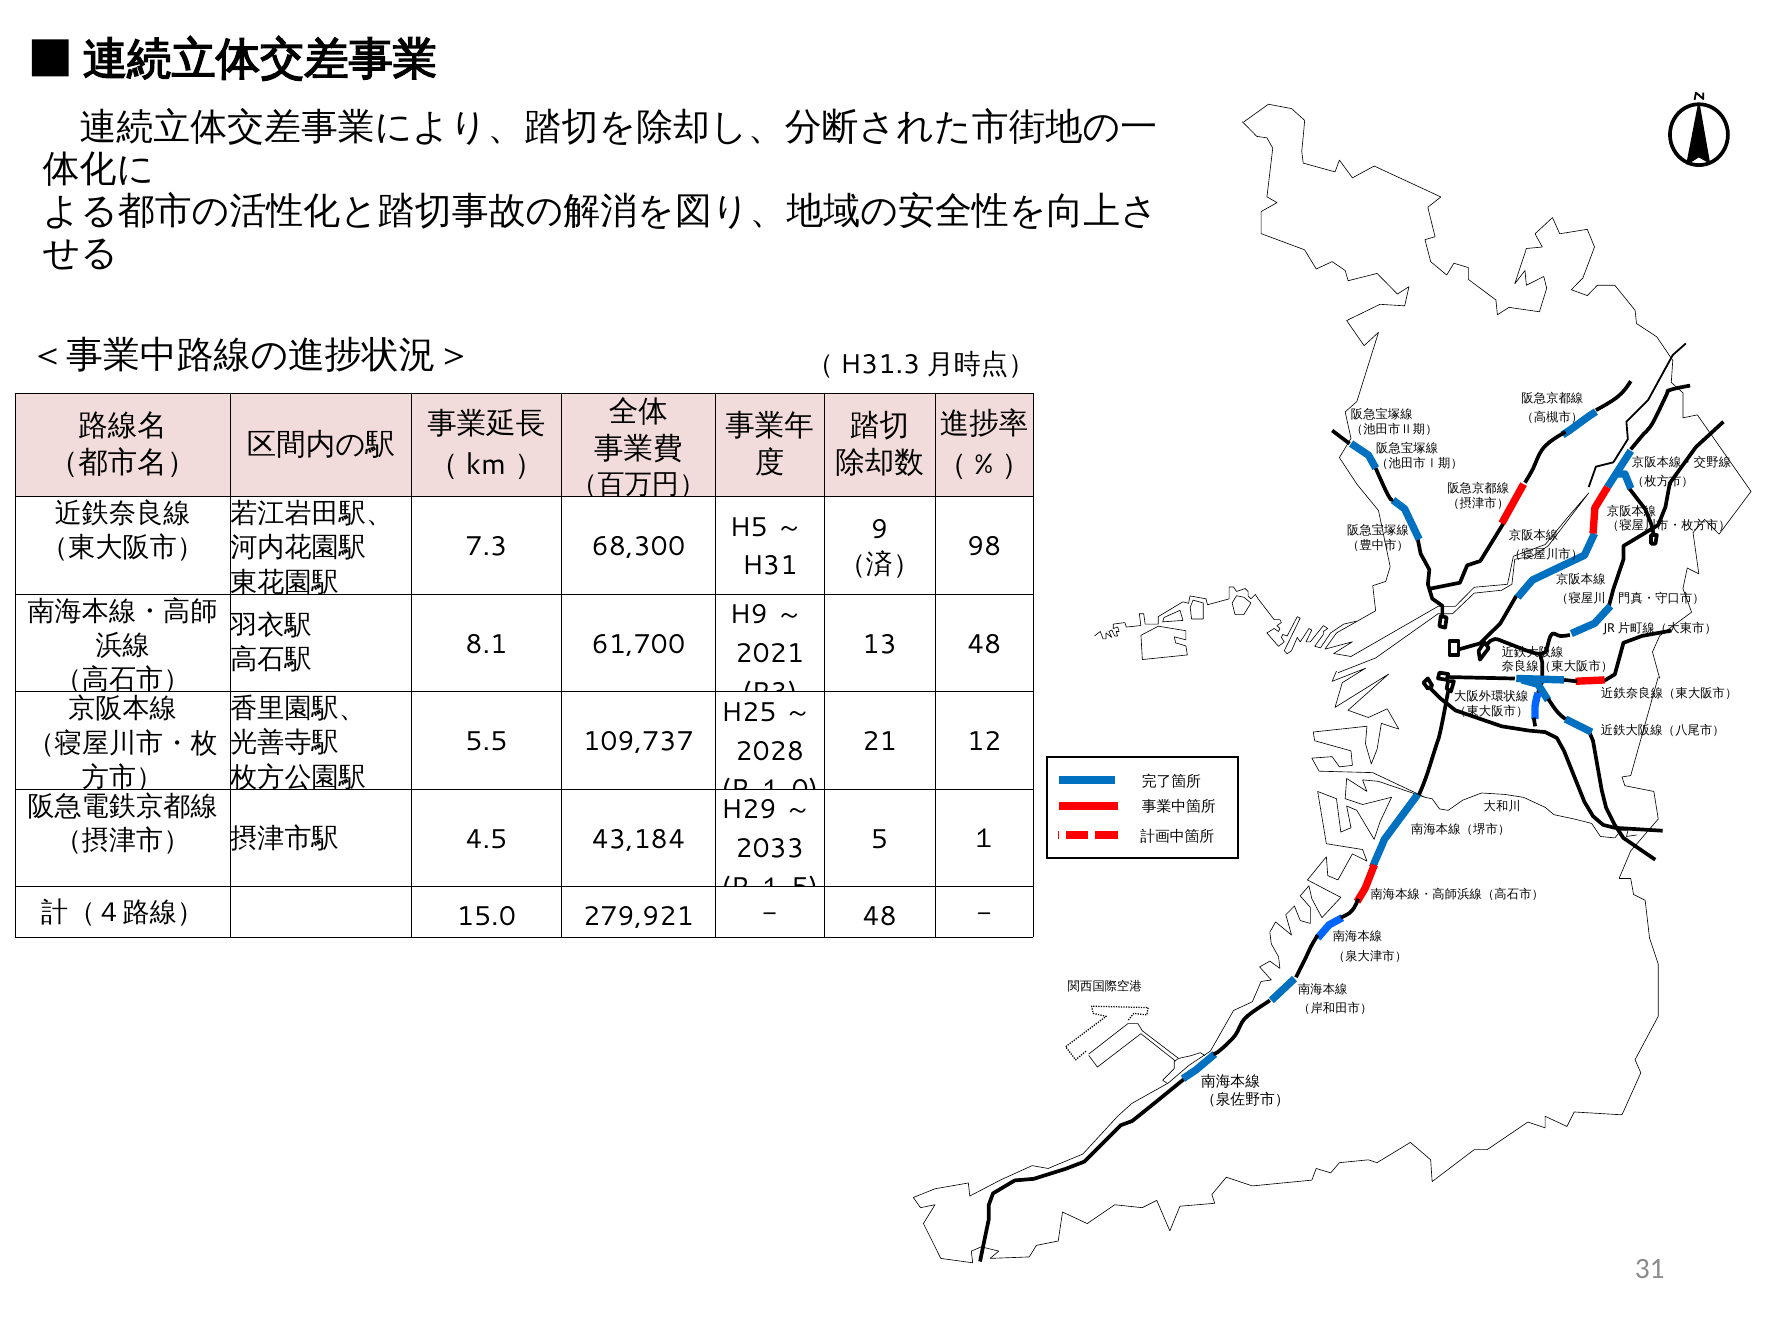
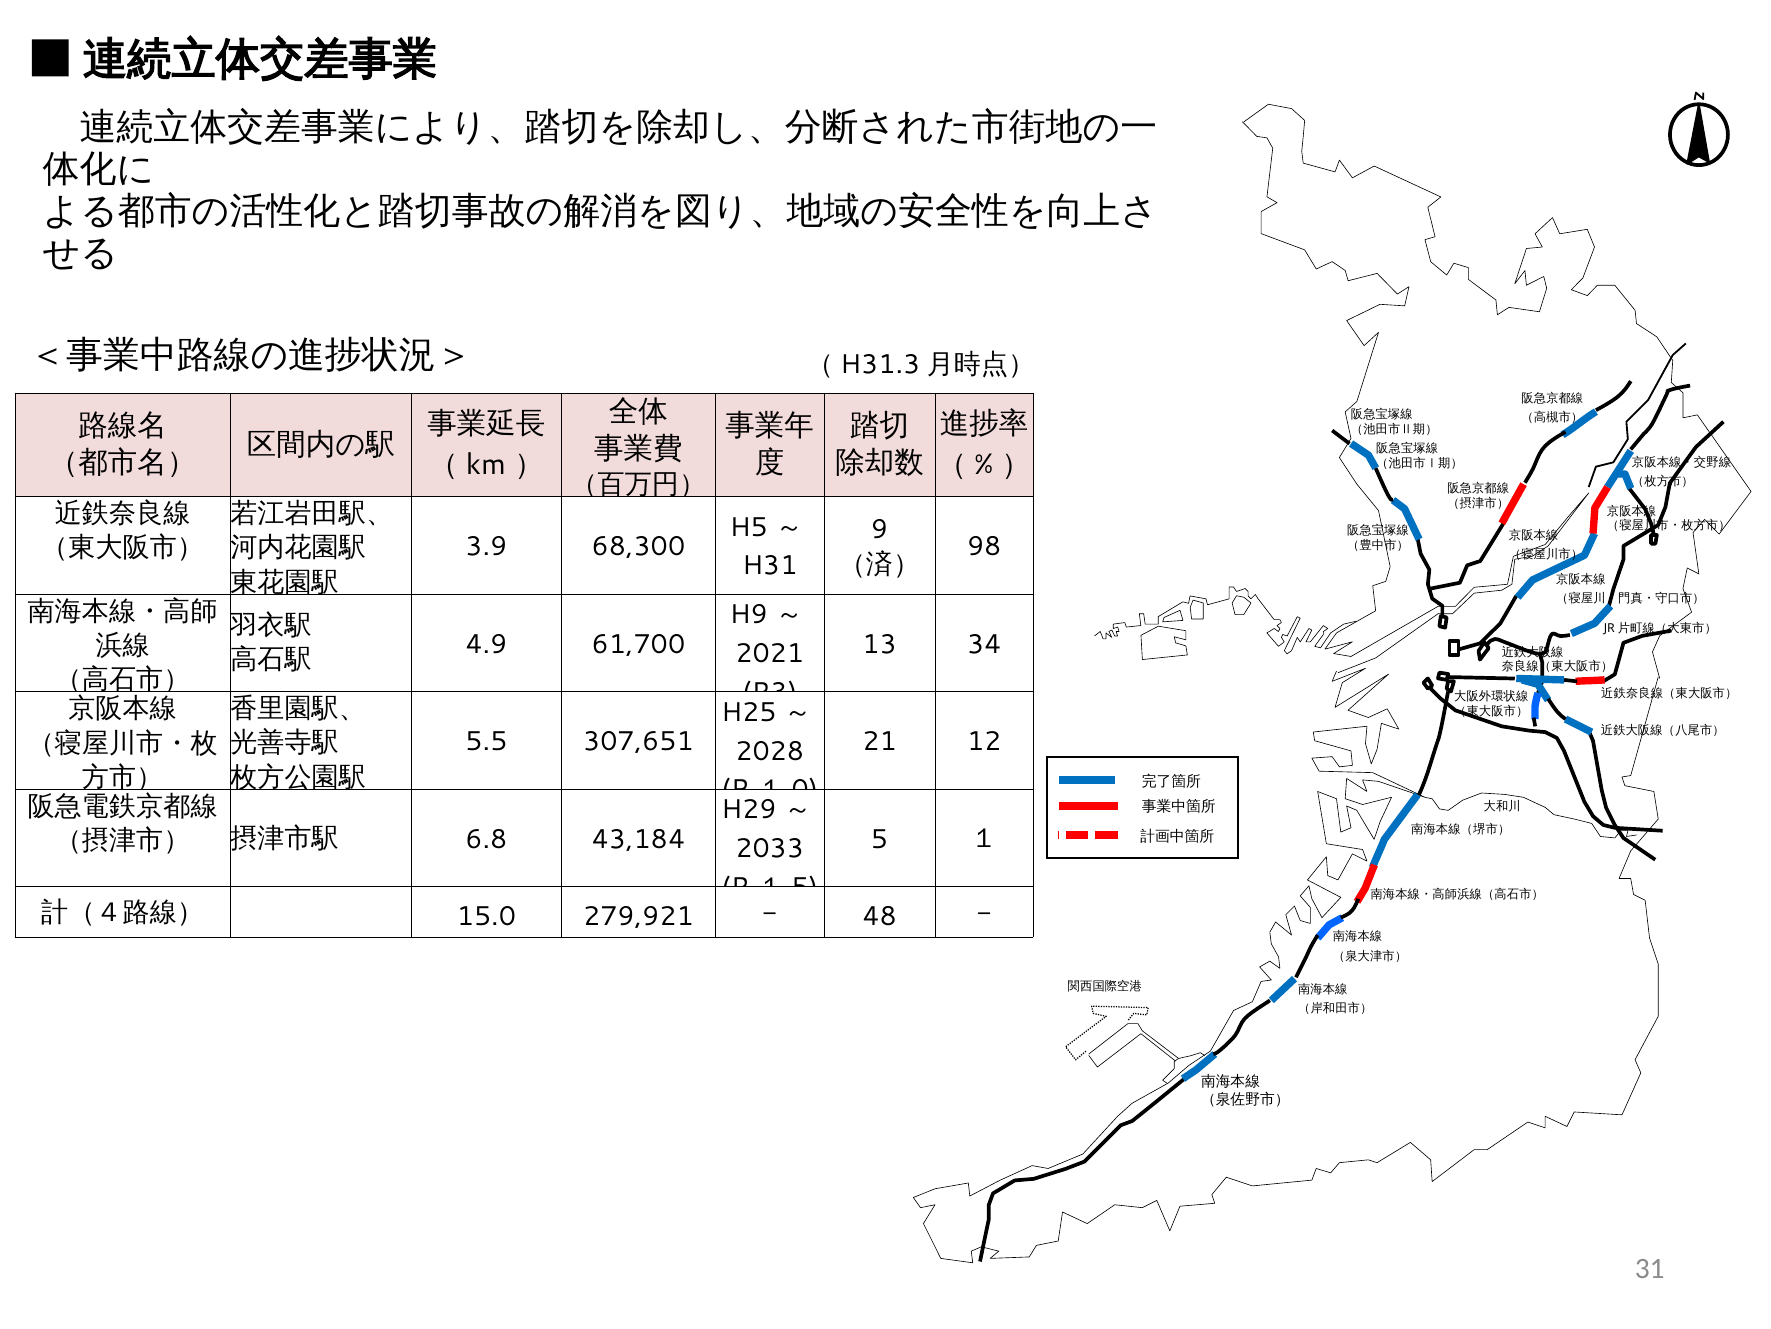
7.3: 7.3 -> 3.9
8.1: 8.1 -> 4.9
13 48: 48 -> 34
109,737: 109,737 -> 307,651
4.5: 4.5 -> 6.8
